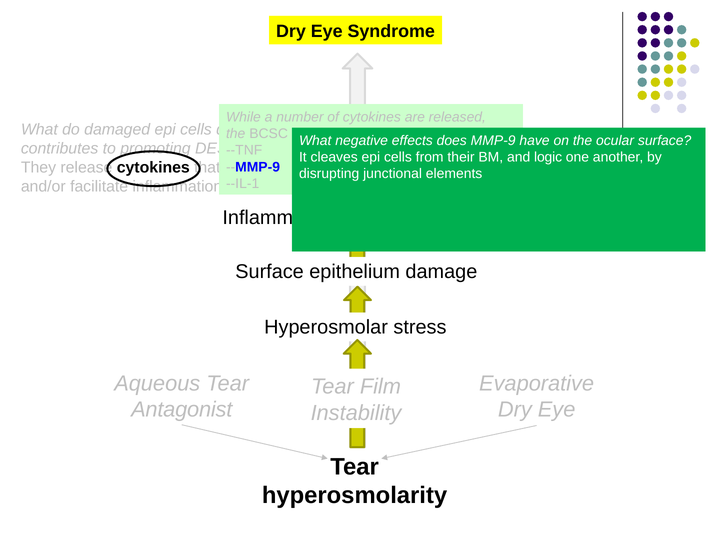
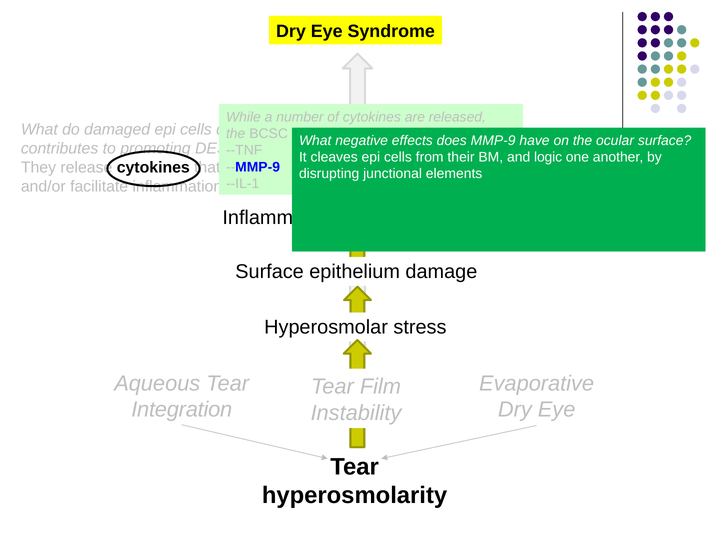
Antagonist: Antagonist -> Integration
